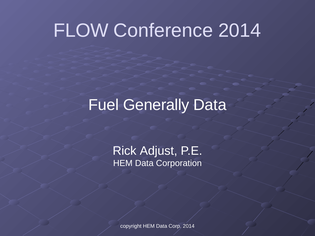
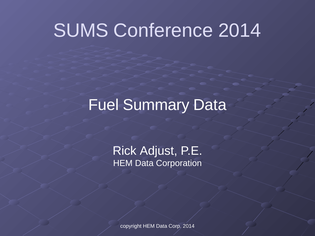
FLOW: FLOW -> SUMS
Generally: Generally -> Summary
